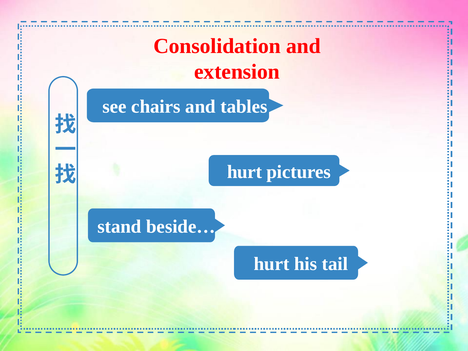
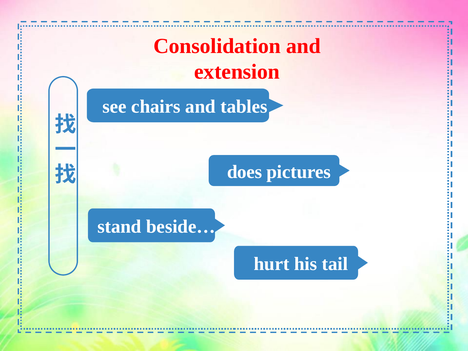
hurt at (245, 172): hurt -> does
